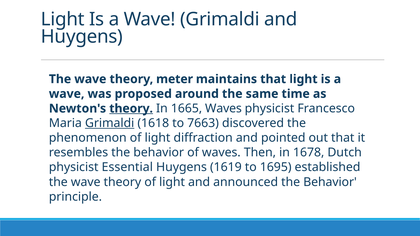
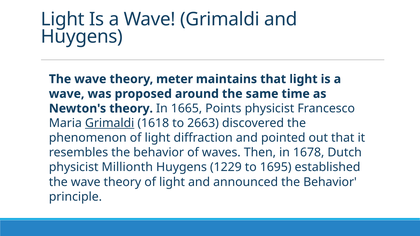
theory at (131, 109) underline: present -> none
1665 Waves: Waves -> Points
7663: 7663 -> 2663
Essential: Essential -> Millionth
1619: 1619 -> 1229
